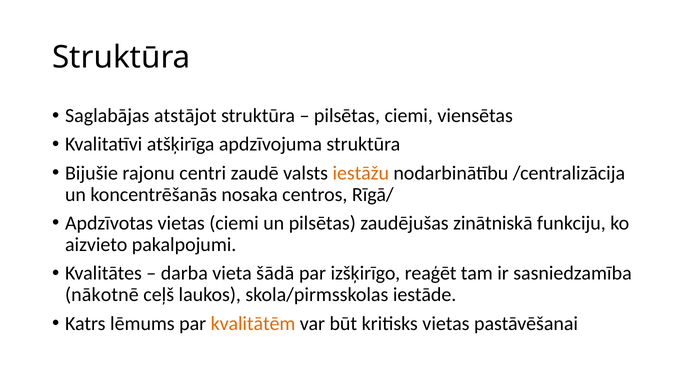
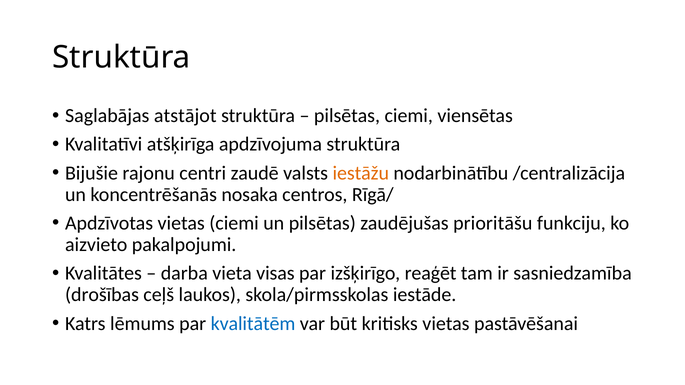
zinātniskā: zinātniskā -> prioritāšu
šādā: šādā -> visas
nākotnē: nākotnē -> drošības
kvalitātēm colour: orange -> blue
